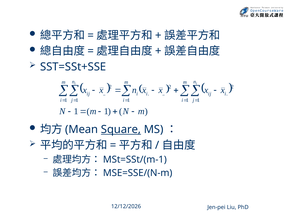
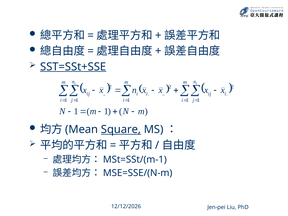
SST=SSt+SSE underline: none -> present
